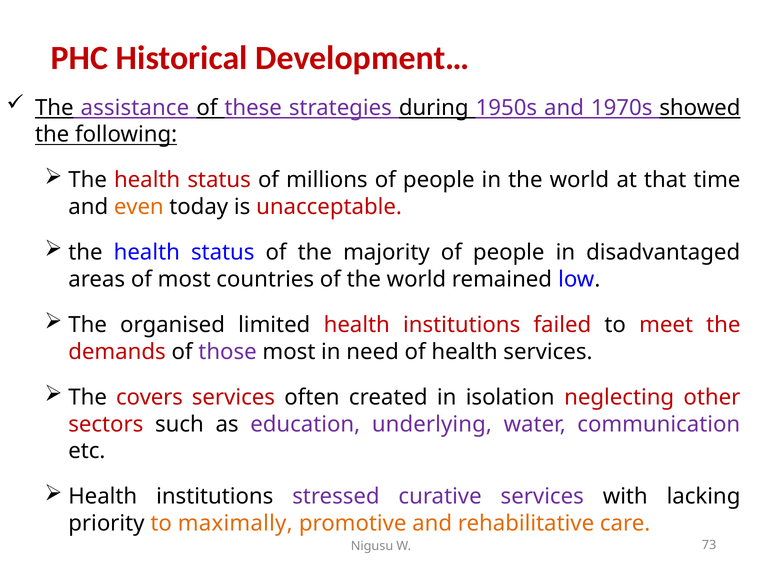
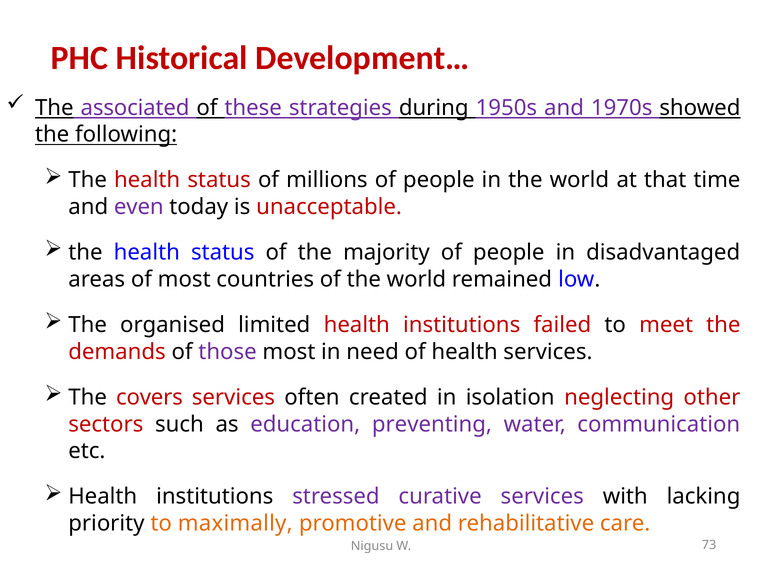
assistance: assistance -> associated
even colour: orange -> purple
underlying: underlying -> preventing
